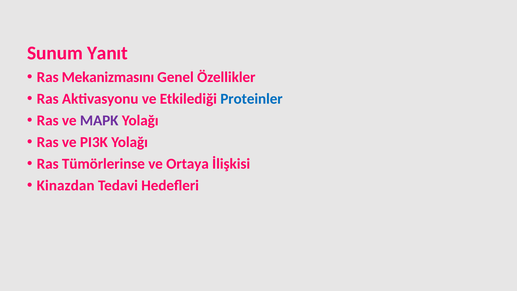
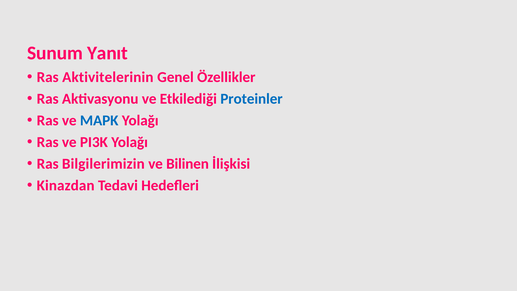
Mekanizmasını: Mekanizmasını -> Aktivitelerinin
MAPK colour: purple -> blue
Tümörlerinse: Tümörlerinse -> Bilgilerimizin
Ortaya: Ortaya -> Bilinen
